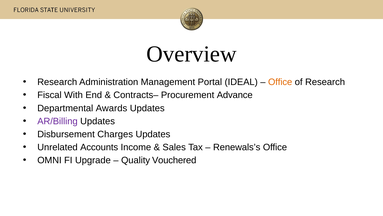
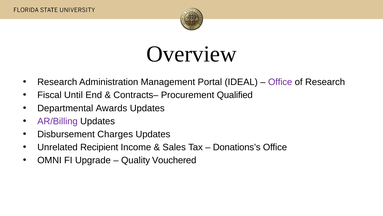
Office at (280, 82) colour: orange -> purple
With: With -> Until
Advance: Advance -> Qualified
Accounts: Accounts -> Recipient
Renewals’s: Renewals’s -> Donations’s
